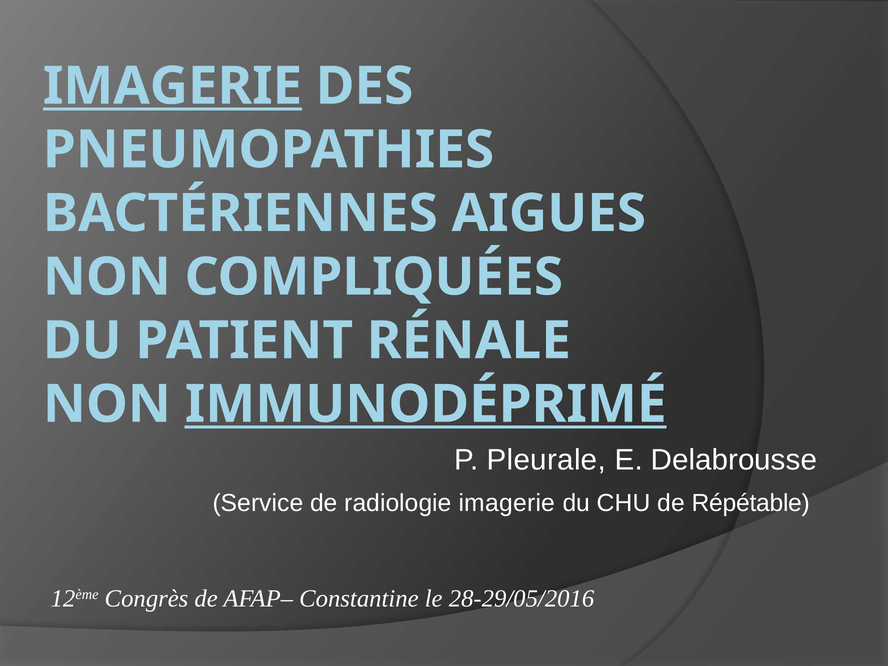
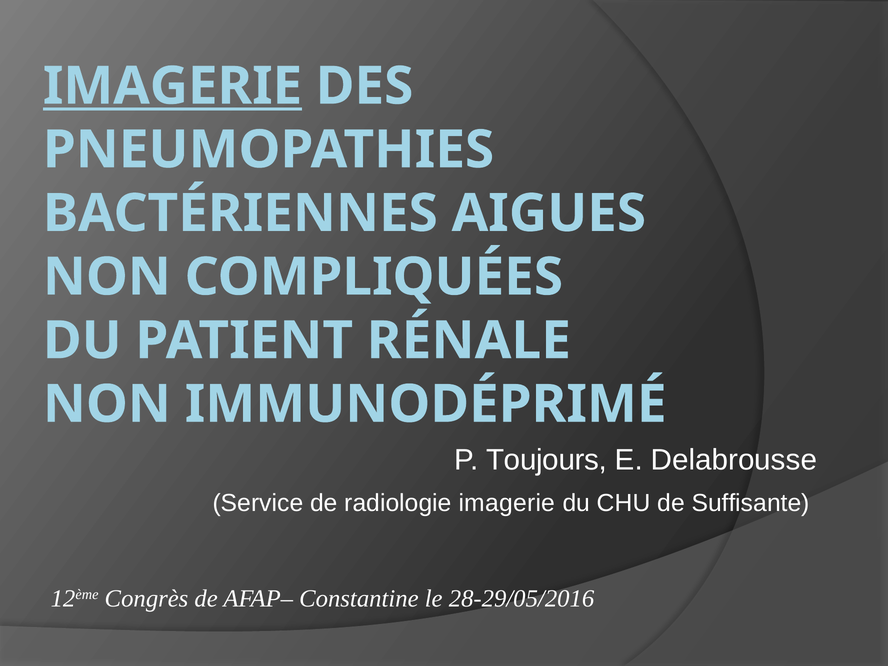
IMMUNODÉPRIMÉ underline: present -> none
Pleurale: Pleurale -> Toujours
Répétable: Répétable -> Suffisante
